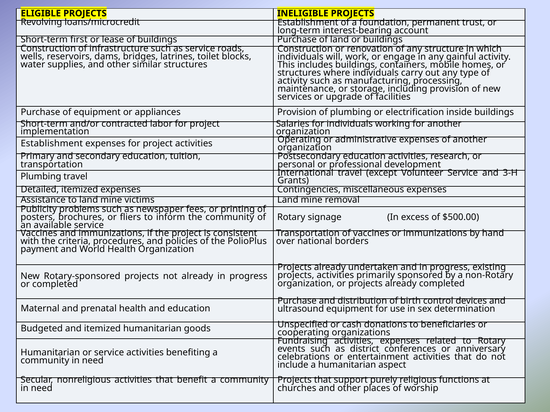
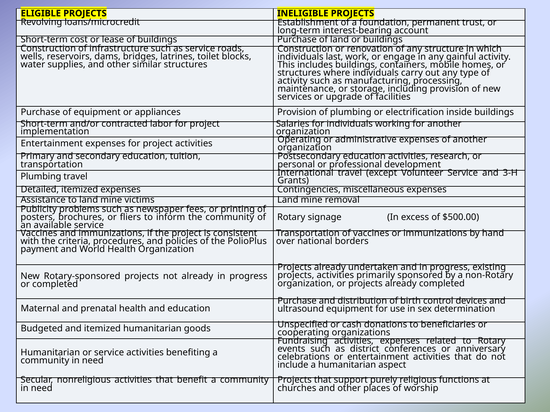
first: first -> cost
will: will -> last
Establishment at (52, 144): Establishment -> Entertainment
